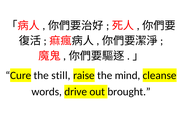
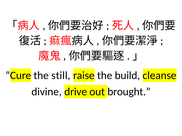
mind: mind -> build
words: words -> divine
